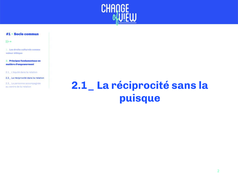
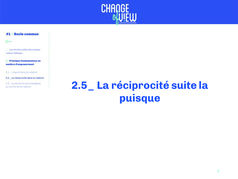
2.1_: 2.1_ -> 2.5_
sans: sans -> suite
